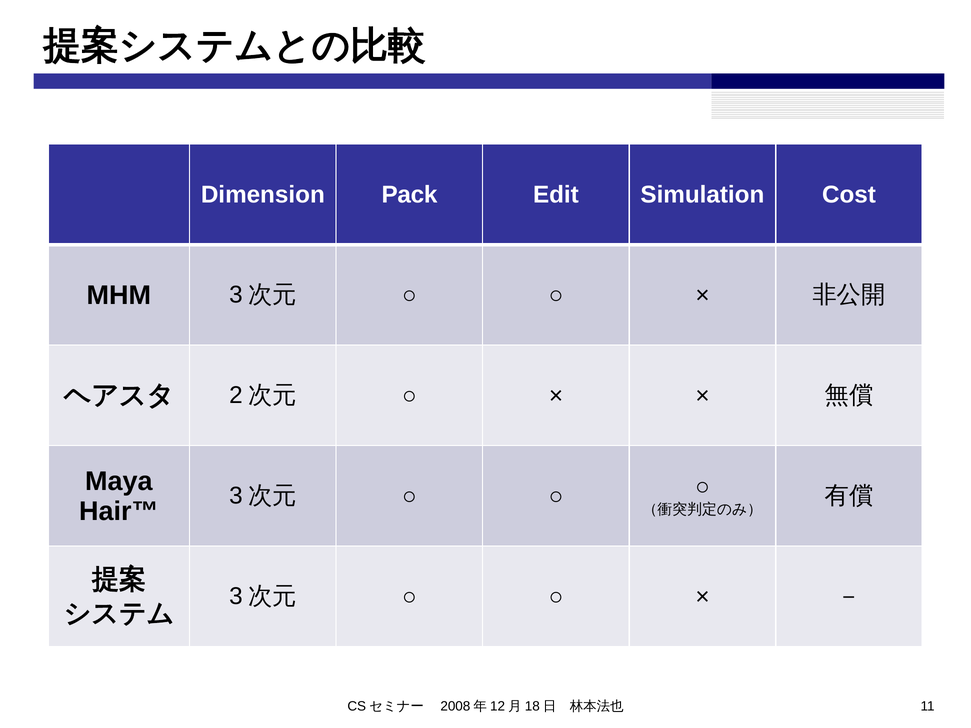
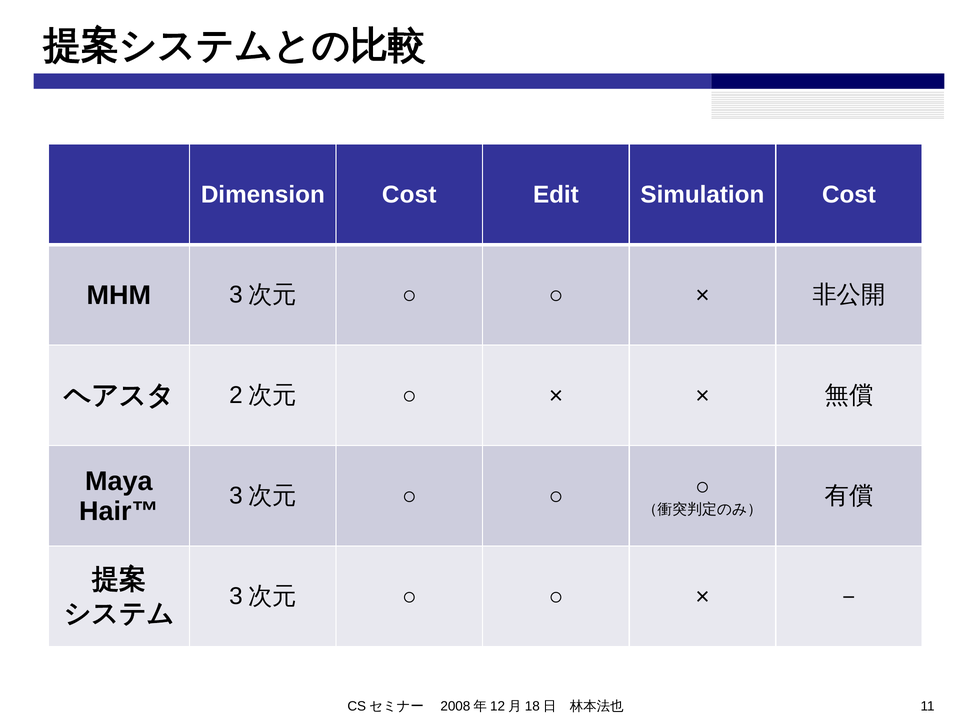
Dimension Pack: Pack -> Cost
